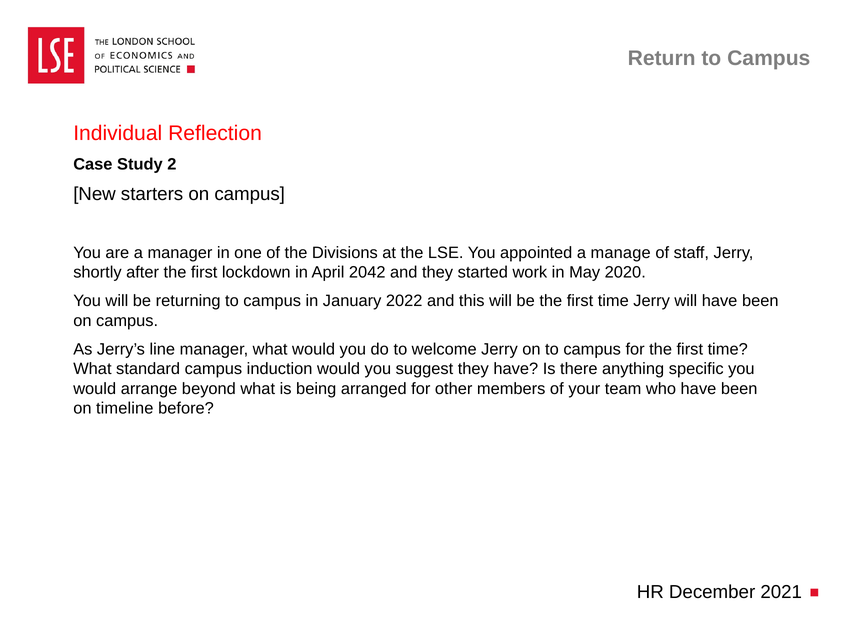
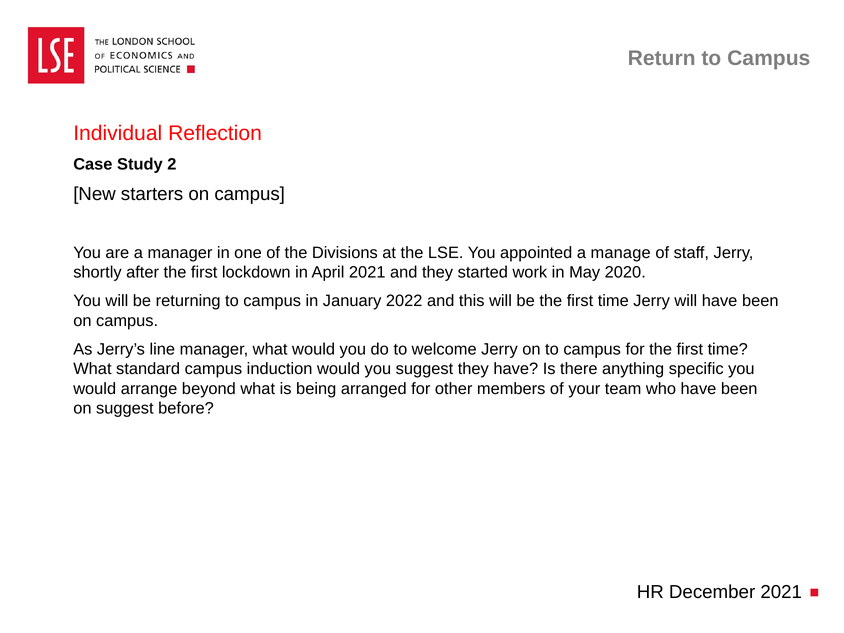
April 2042: 2042 -> 2021
on timeline: timeline -> suggest
